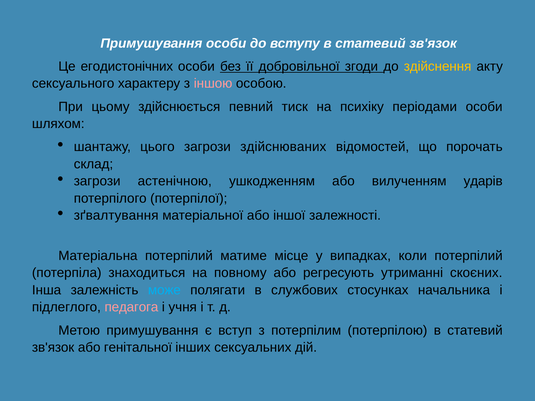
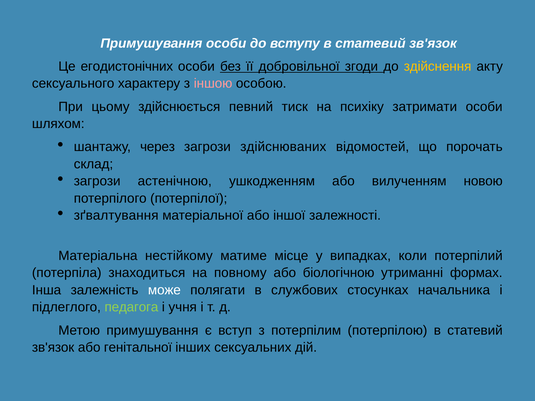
періодами: періодами -> затримати
цього: цього -> через
ударів: ударів -> новою
Матеріальна потерпілий: потерпілий -> нестійкому
регресують: регресують -> біологічною
скоєних: скоєних -> формах
може colour: light blue -> white
педагога colour: pink -> light green
